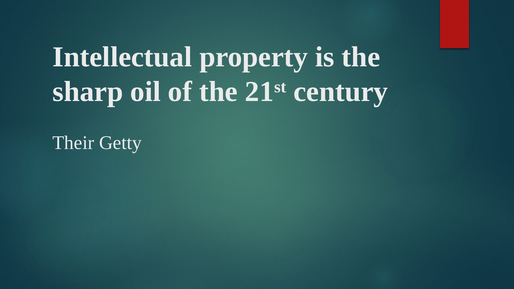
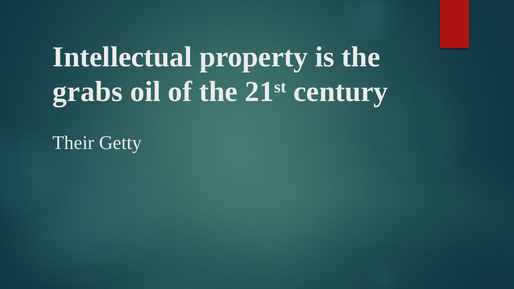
sharp: sharp -> grabs
